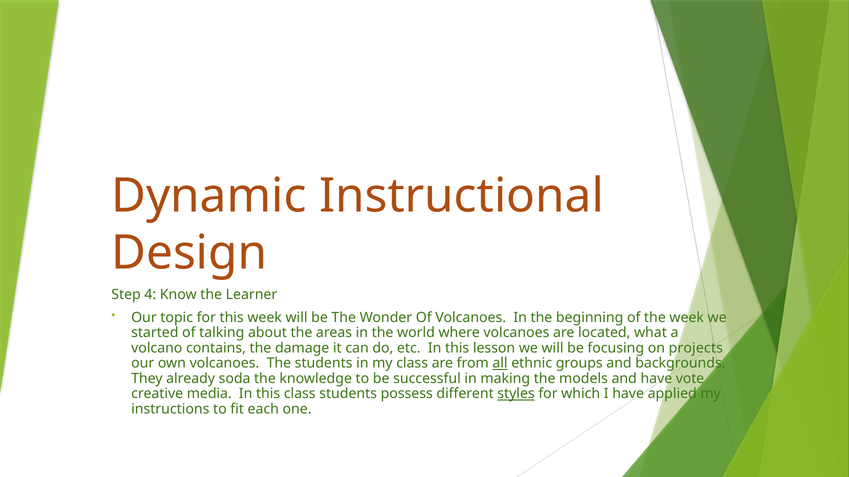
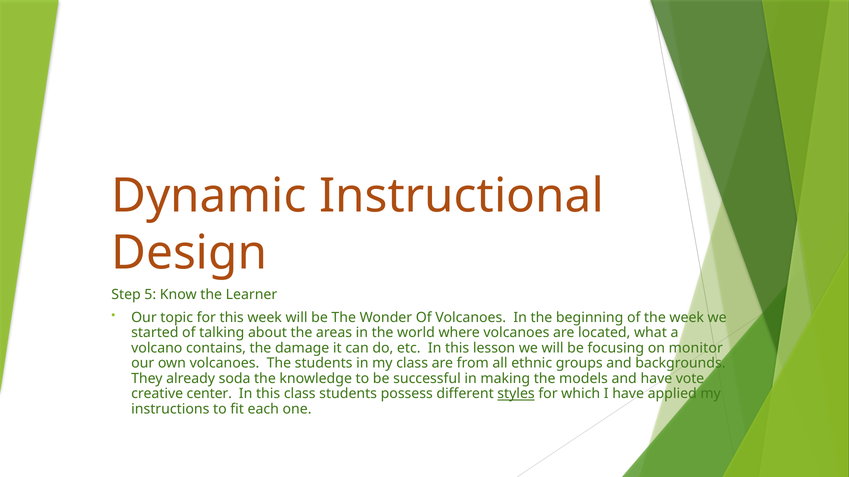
4: 4 -> 5
projects: projects -> monitor
all underline: present -> none
media: media -> center
